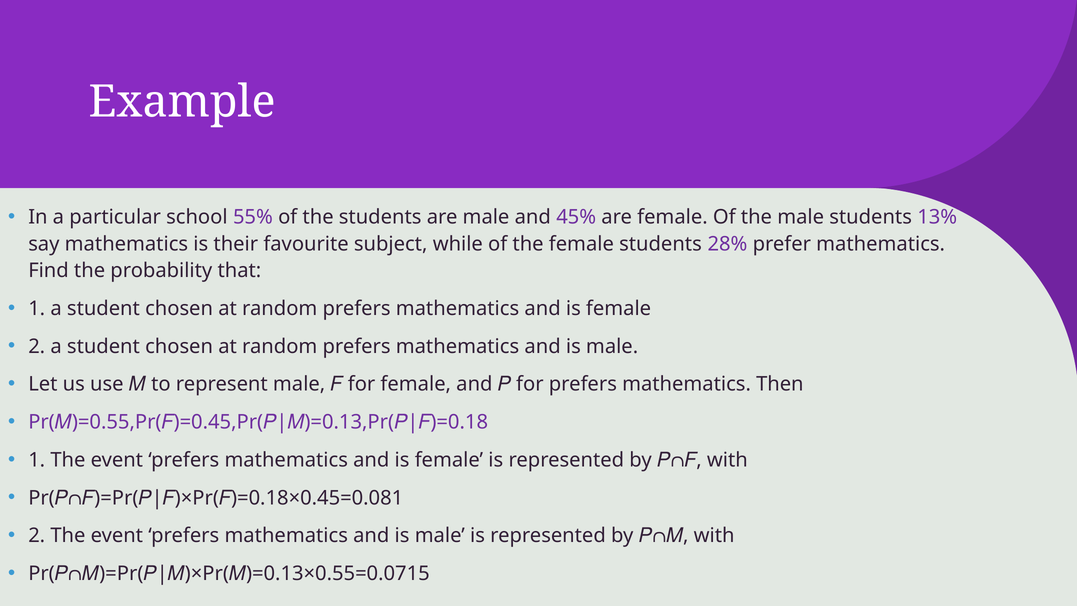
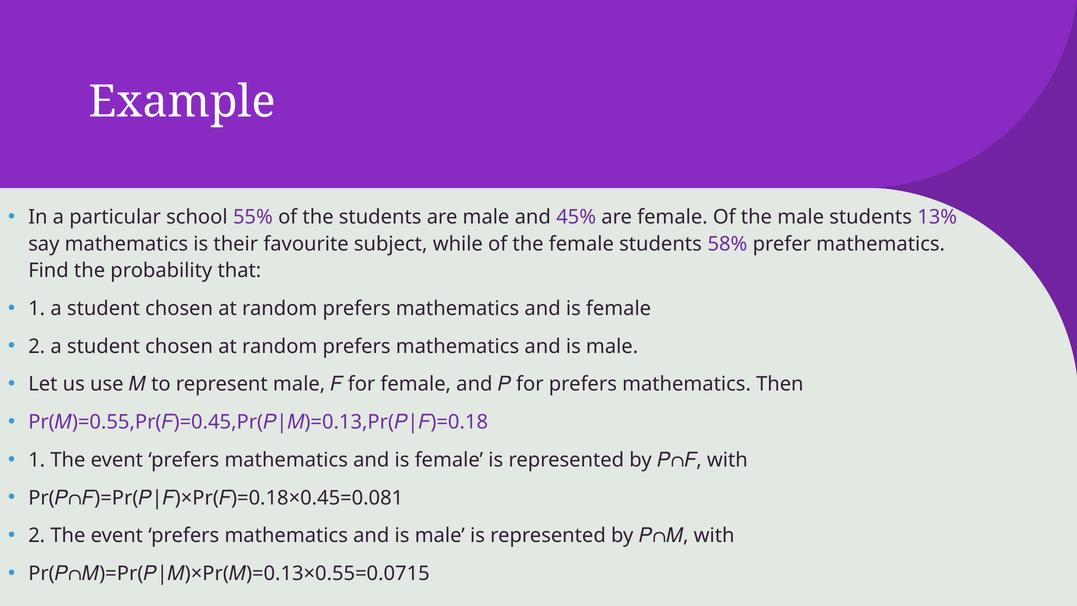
28%: 28% -> 58%
